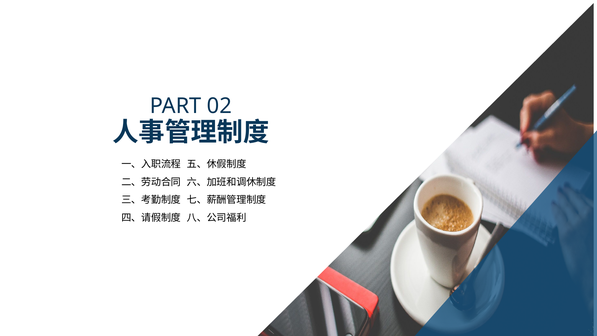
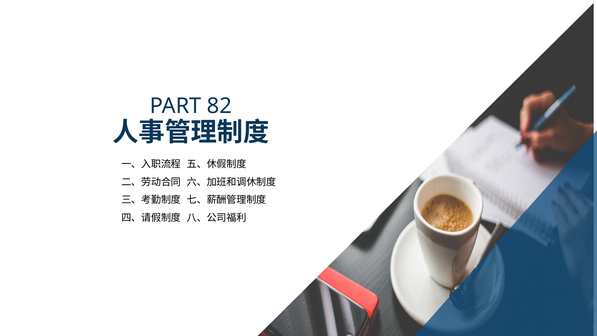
02: 02 -> 82
